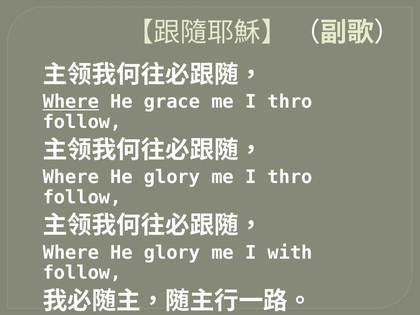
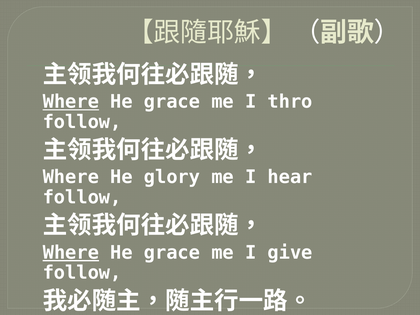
thro at (290, 177): thro -> hear
Where at (71, 253) underline: none -> present
glory at (172, 253): glory -> grace
I with: with -> give
